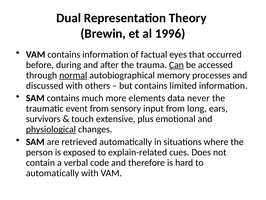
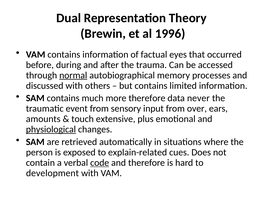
Can underline: present -> none
more elements: elements -> therefore
long: long -> over
survivors: survivors -> amounts
code underline: none -> present
automatically at (52, 173): automatically -> development
